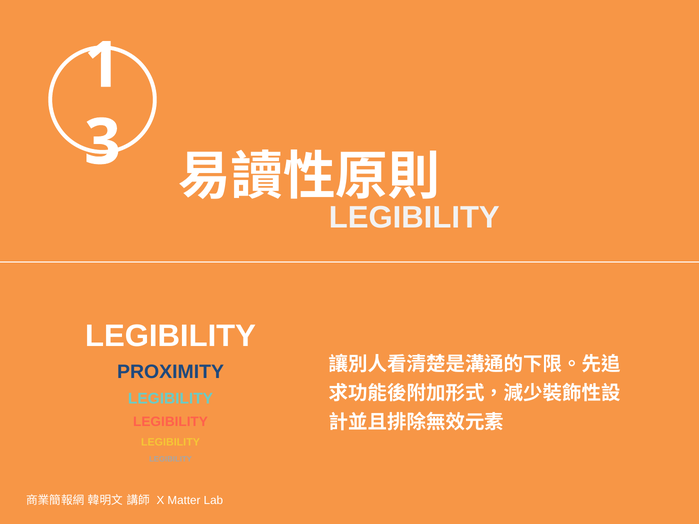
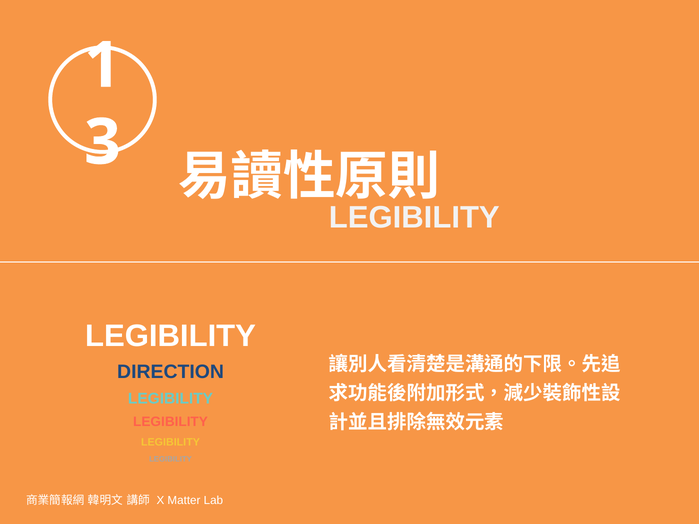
PROXIMITY: PROXIMITY -> DIRECTION
